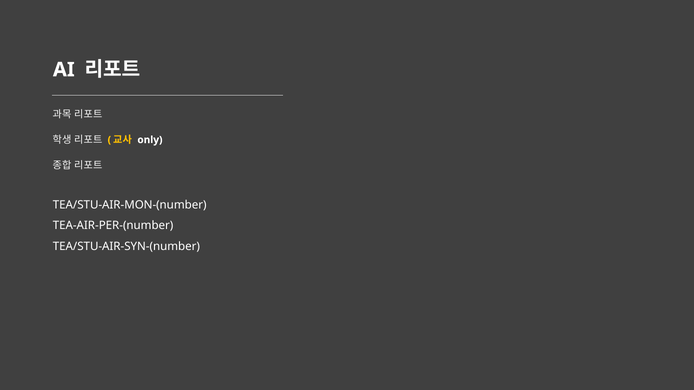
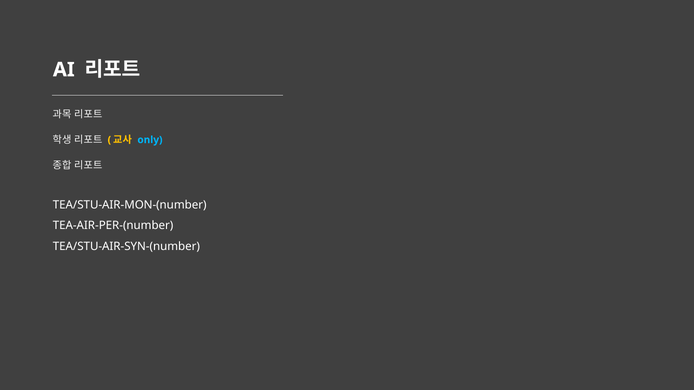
only colour: white -> light blue
